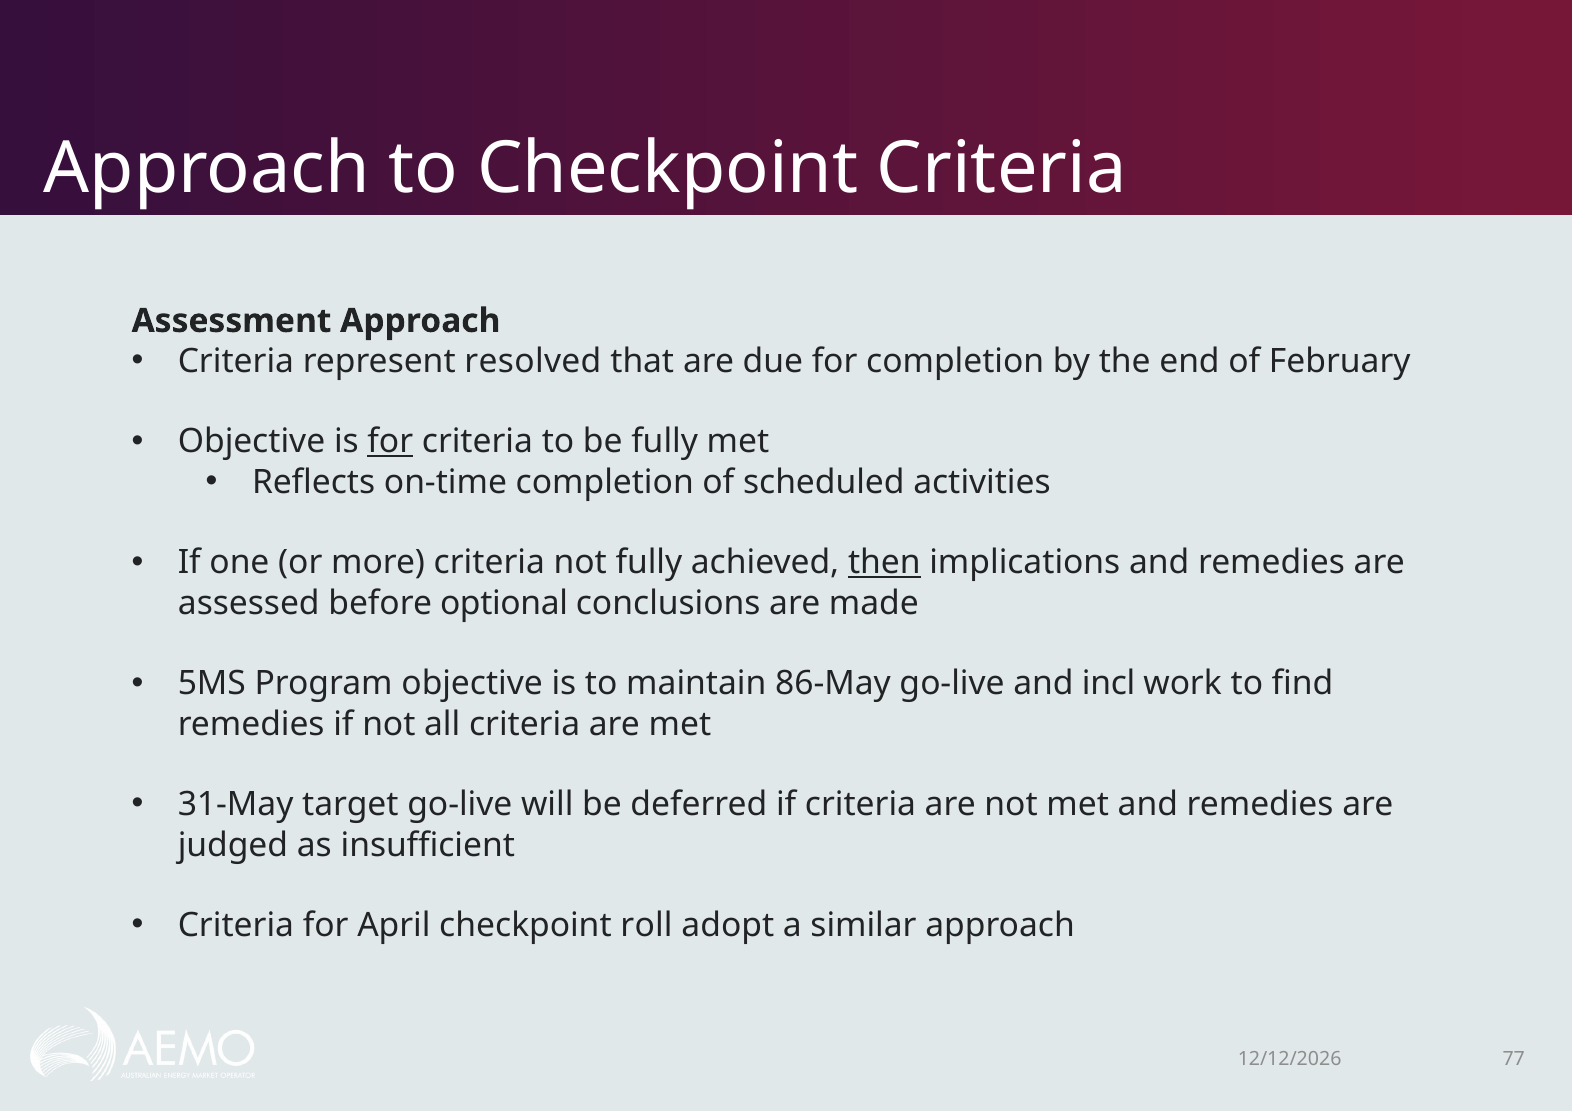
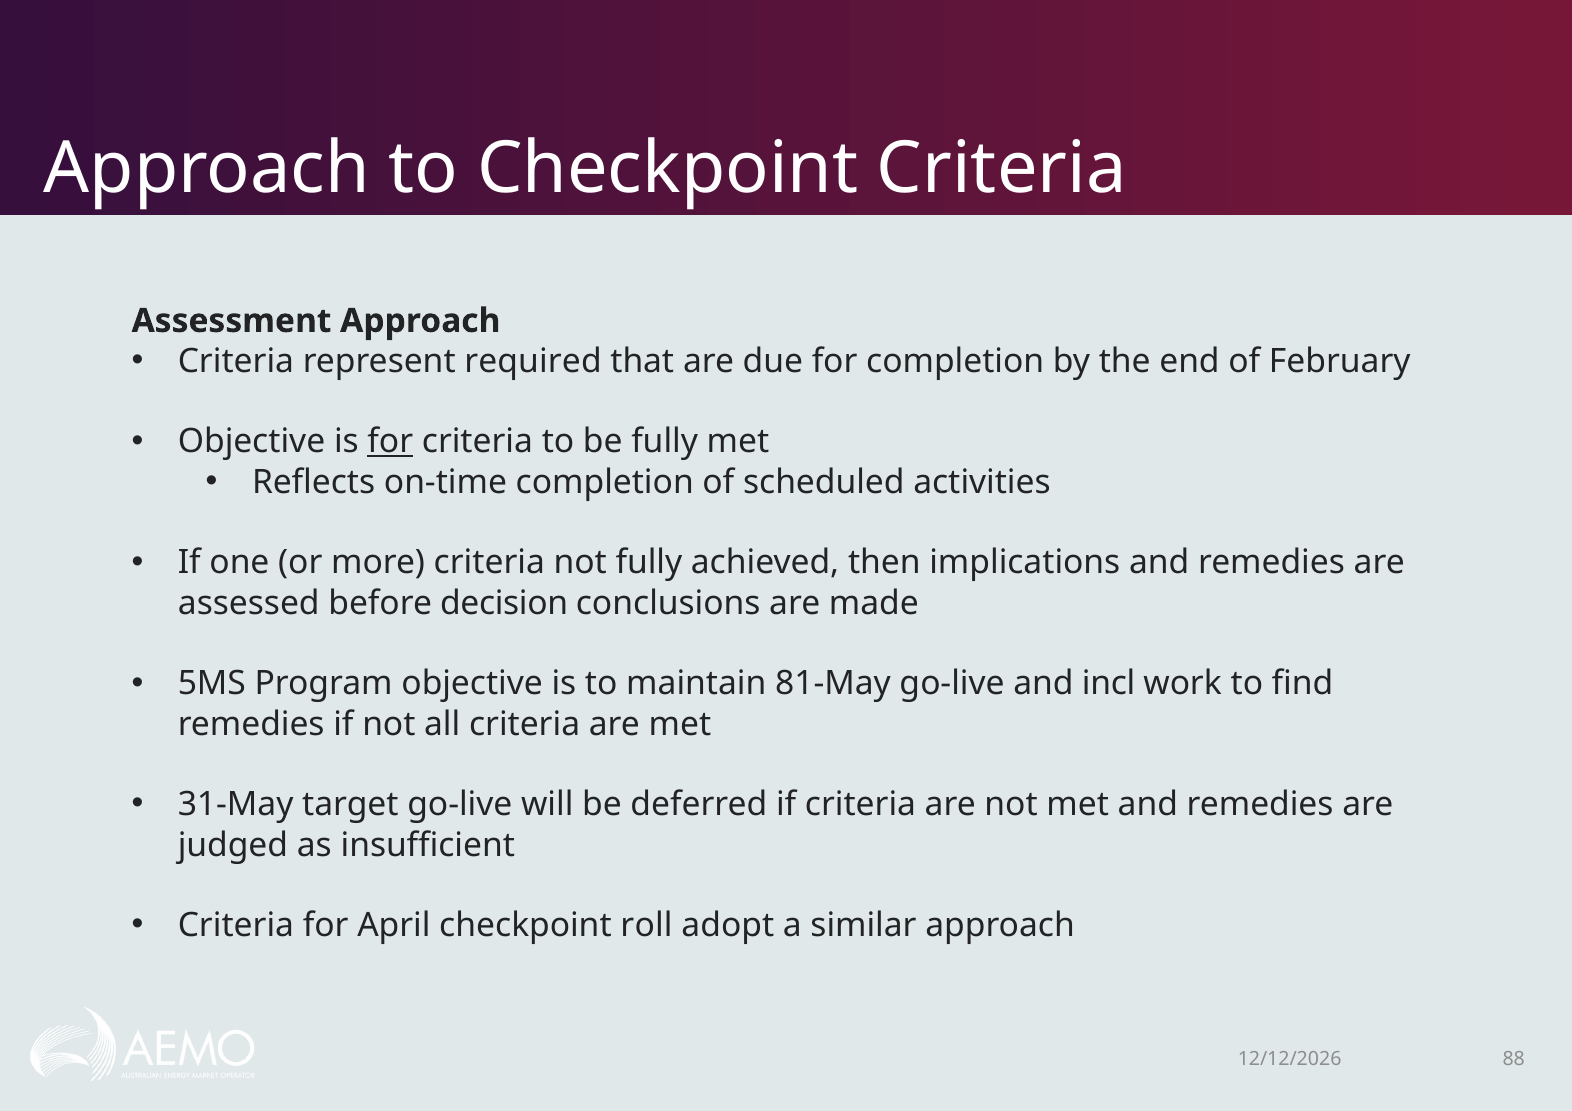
resolved: resolved -> required
then underline: present -> none
optional: optional -> decision
86-May: 86-May -> 81-May
77: 77 -> 88
